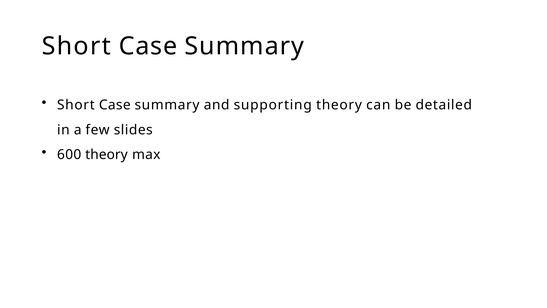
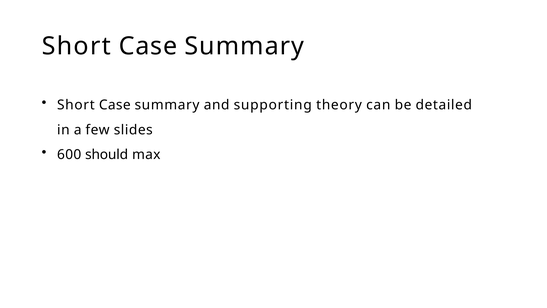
600 theory: theory -> should
